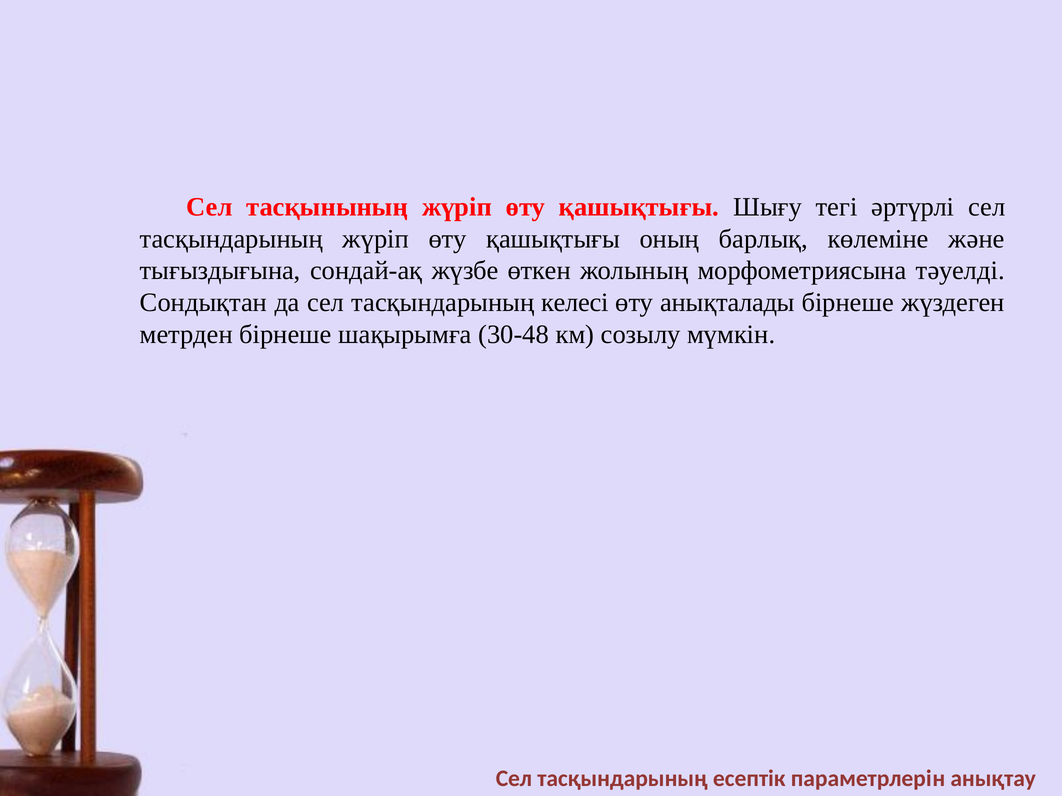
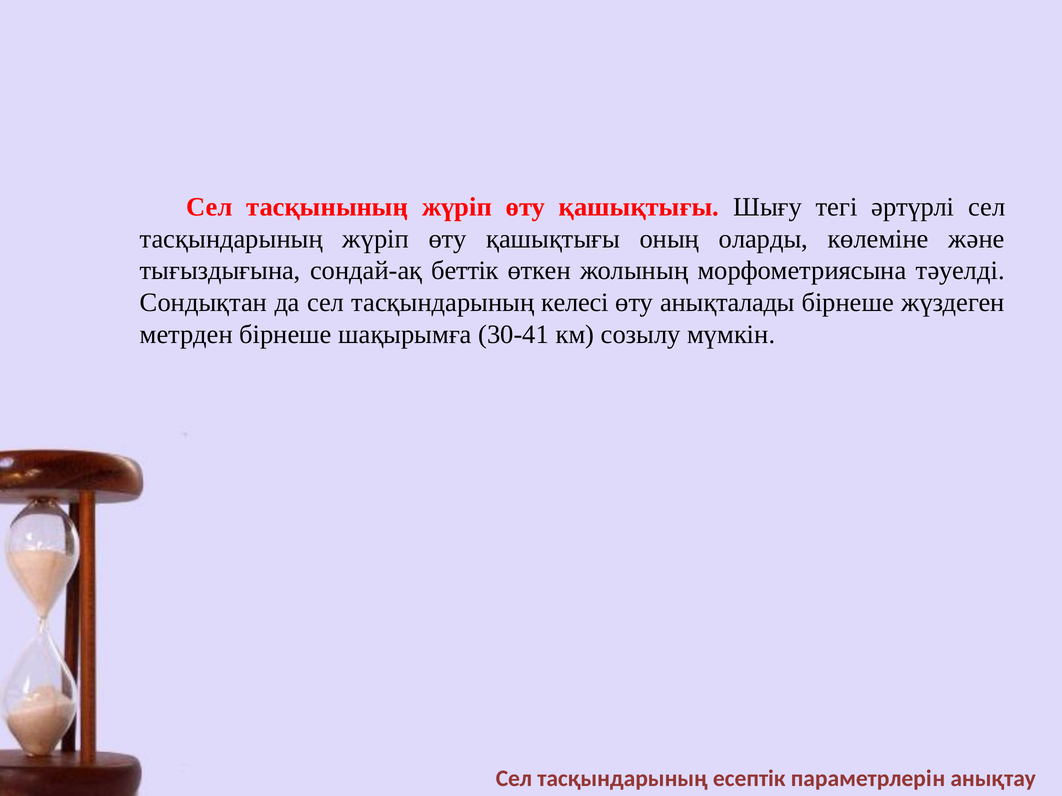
барлық: барлық -> оларды
жүзбе: жүзбе -> беттік
30-48: 30-48 -> 30-41
